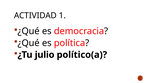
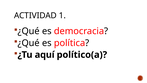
julio: julio -> aquí
